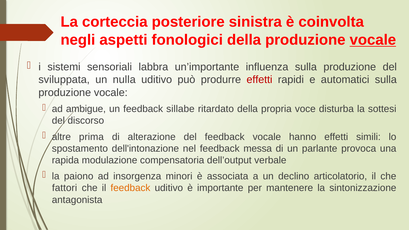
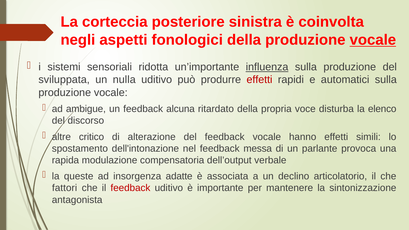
labbra: labbra -> ridotta
influenza underline: none -> present
sillabe: sillabe -> alcuna
sottesi: sottesi -> elenco
prima: prima -> critico
paiono: paiono -> queste
minori: minori -> adatte
feedback at (130, 188) colour: orange -> red
